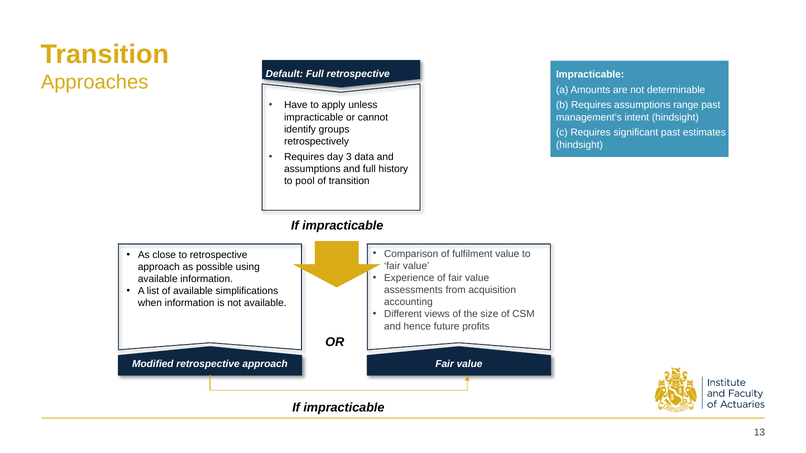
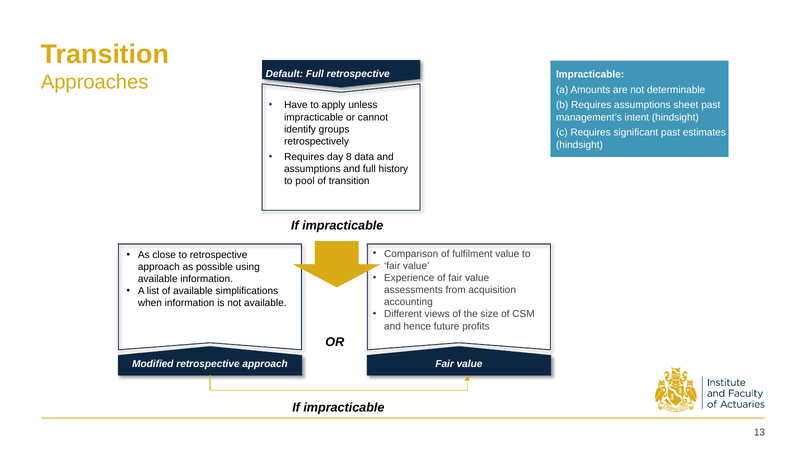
range: range -> sheet
3: 3 -> 8
